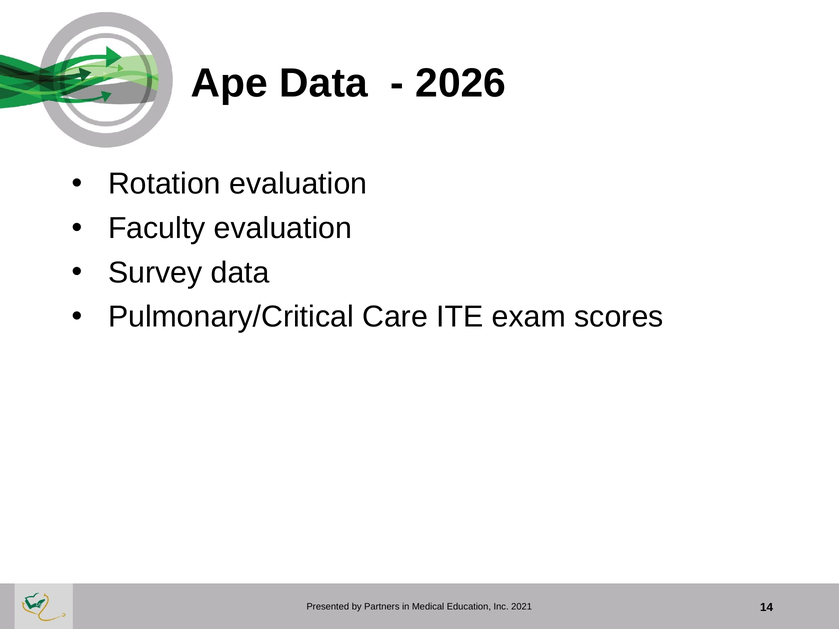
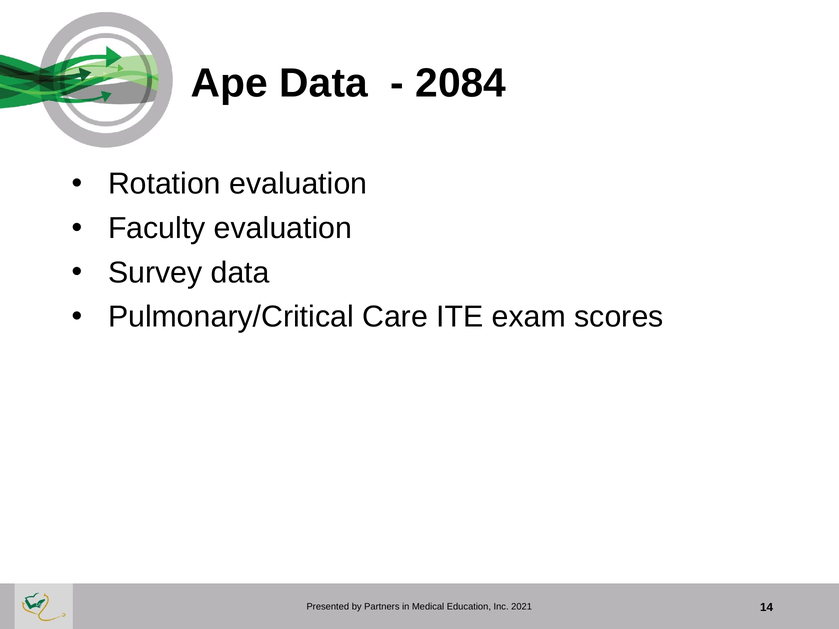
2026: 2026 -> 2084
